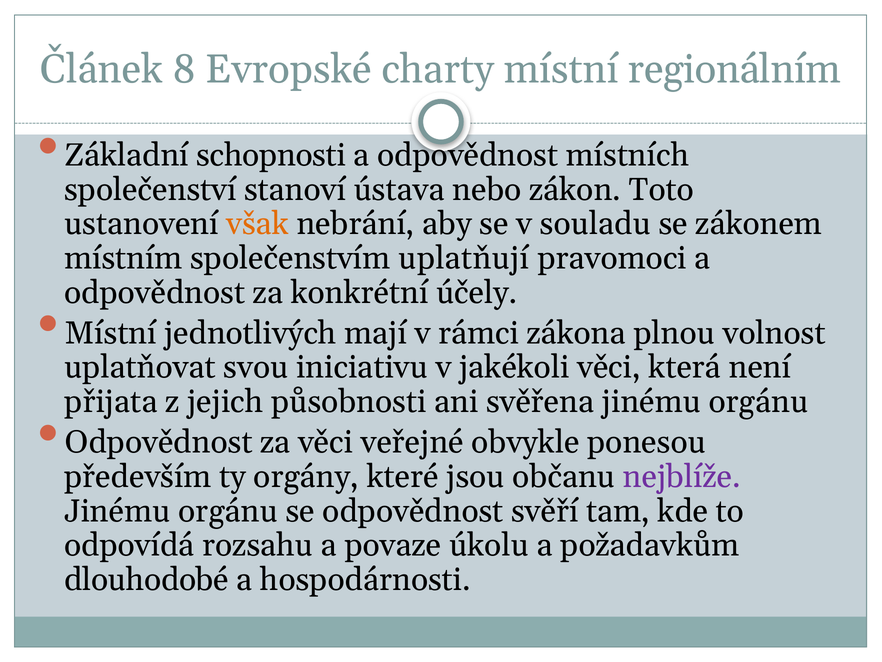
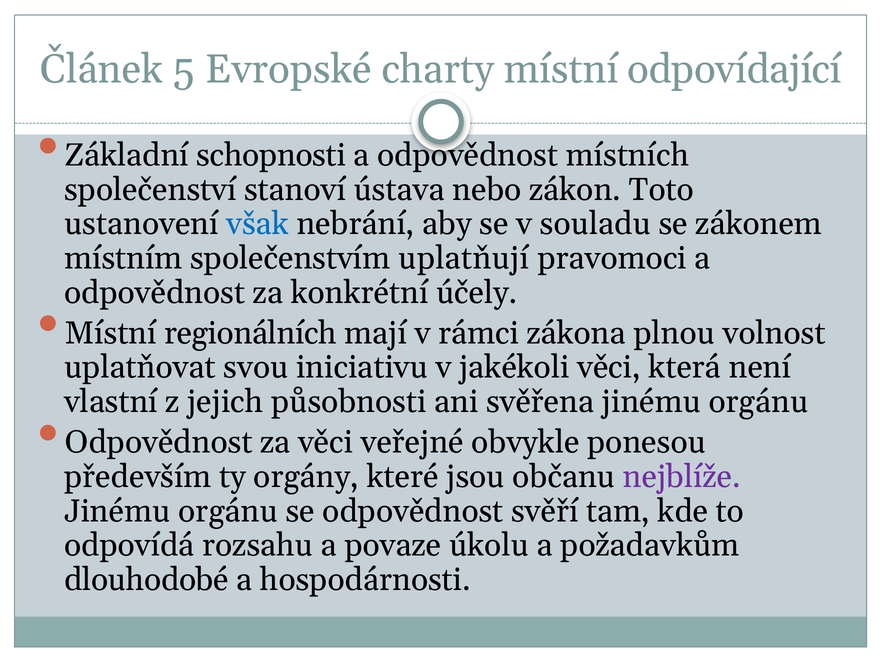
8: 8 -> 5
regionálním: regionálním -> odpovídající
však colour: orange -> blue
jednotlivých: jednotlivých -> regionálních
přijata: přijata -> vlastní
